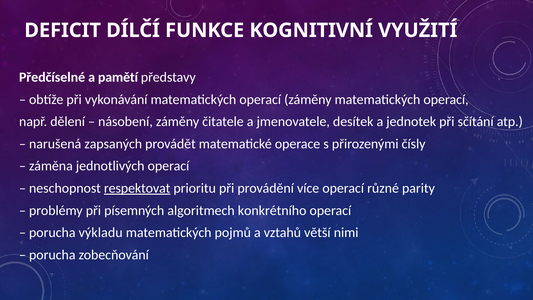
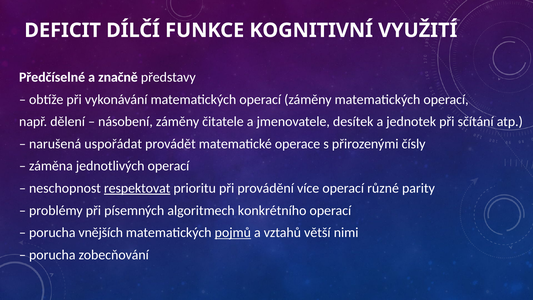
pamětí: pamětí -> značně
zapsaných: zapsaných -> uspořádat
výkladu: výkladu -> vnějších
pojmů underline: none -> present
